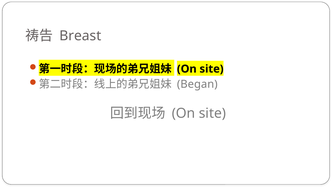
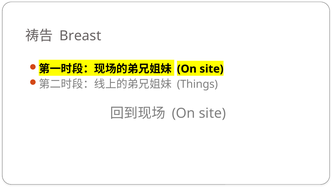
Began: Began -> Things
